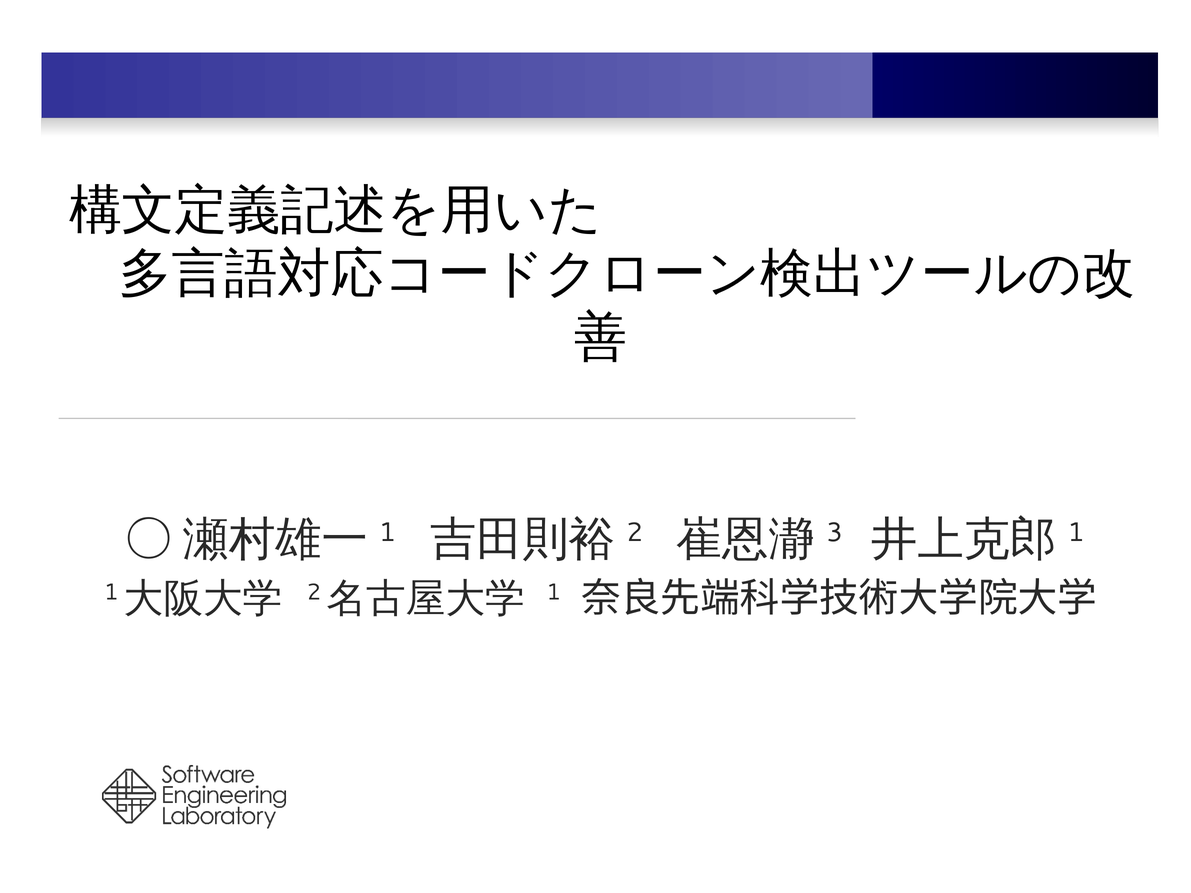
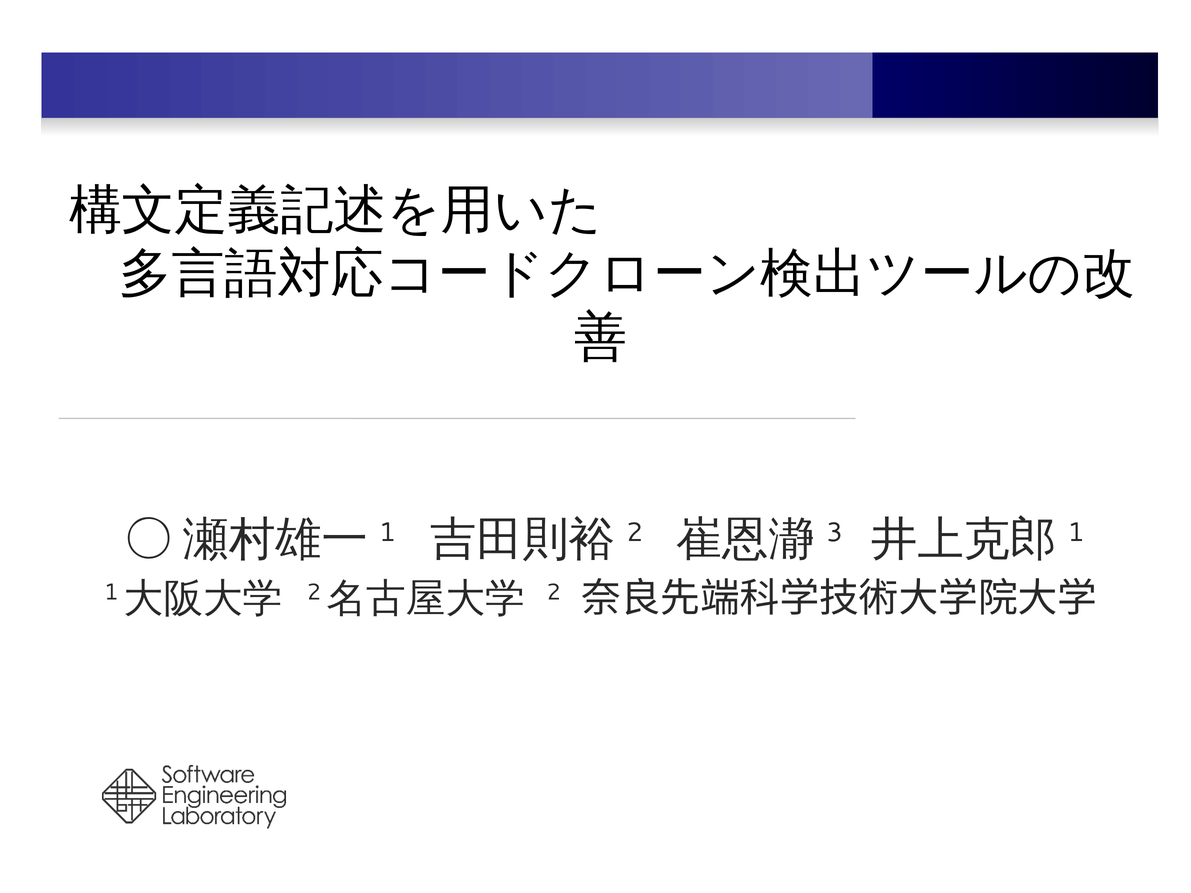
1: 1 -> 2
